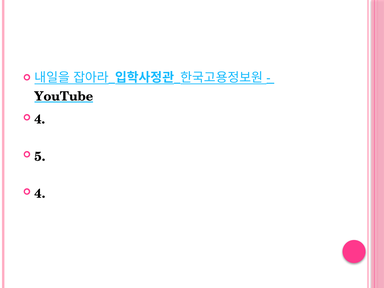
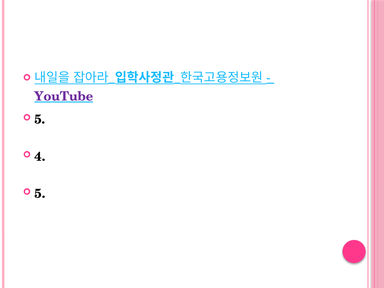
YouTube colour: black -> purple
4 at (40, 119): 4 -> 5
5: 5 -> 4
4 at (40, 194): 4 -> 5
